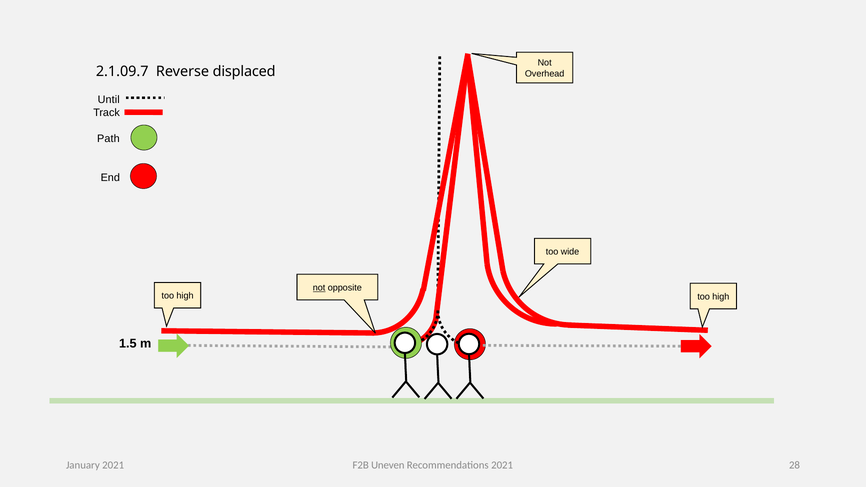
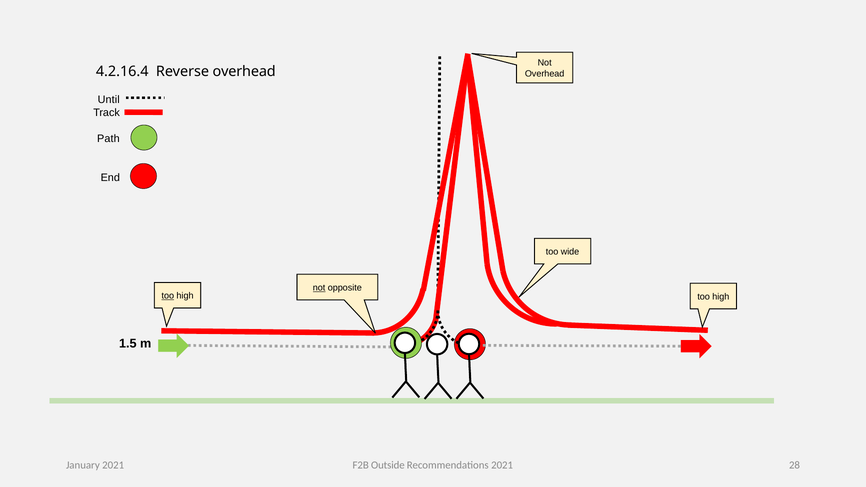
2.1.09.7: 2.1.09.7 -> 4.2.16.4
Reverse displaced: displaced -> overhead
too at (168, 296) underline: none -> present
Uneven: Uneven -> Outside
